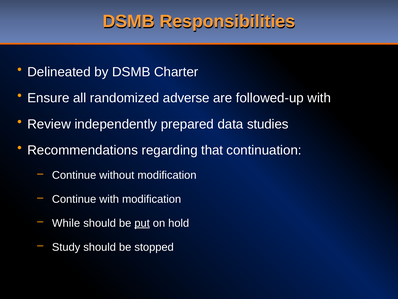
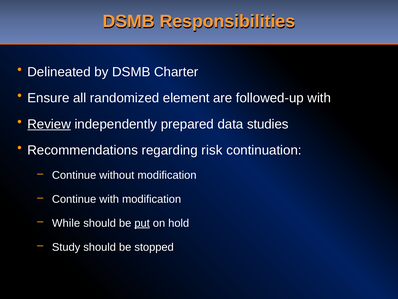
adverse: adverse -> element
Review underline: none -> present
that: that -> risk
